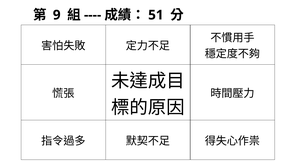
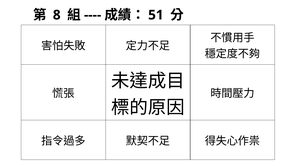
9: 9 -> 8
